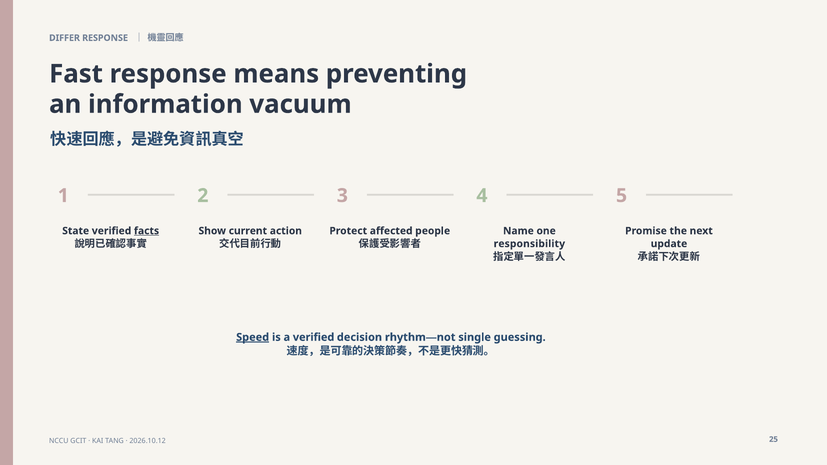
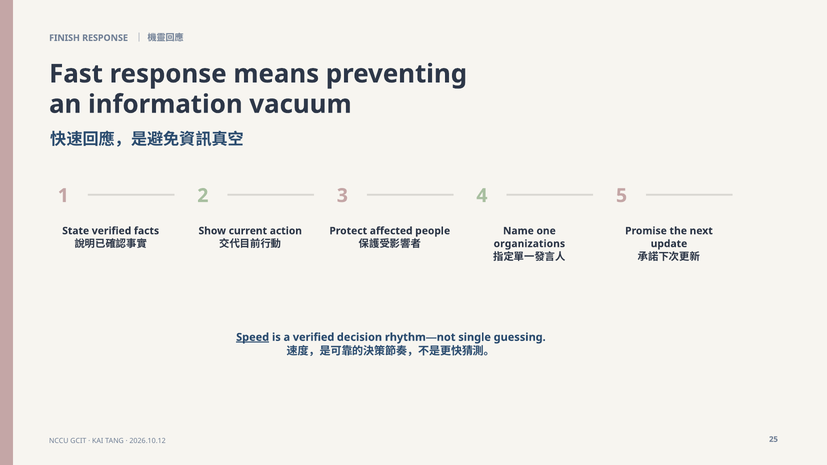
DIFFER: DIFFER -> FINISH
facts underline: present -> none
responsibility: responsibility -> organizations
